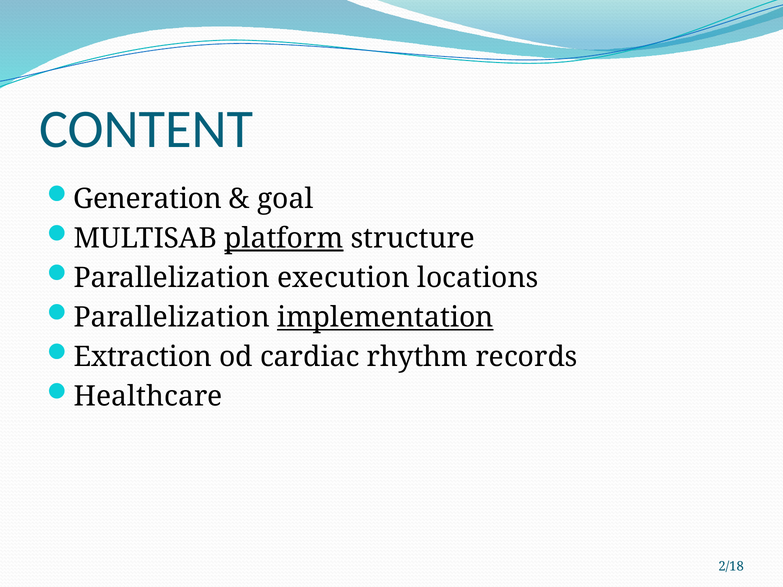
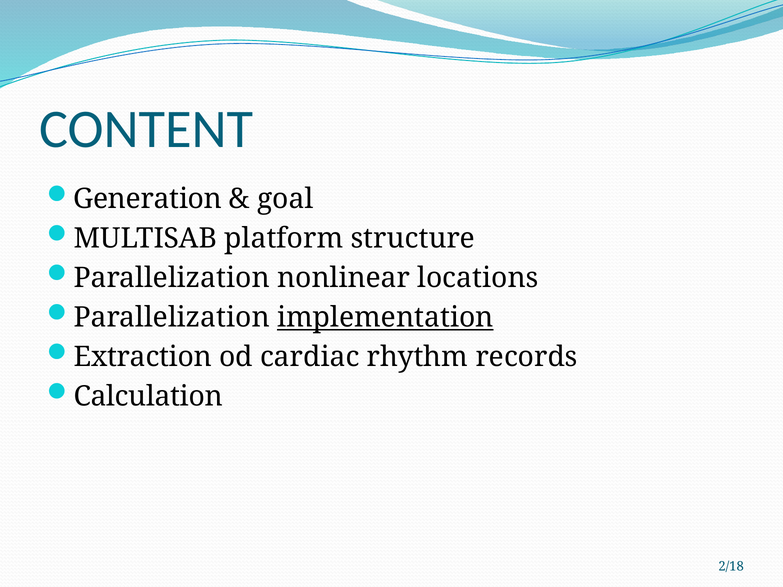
platform underline: present -> none
execution: execution -> nonlinear
Healthcare: Healthcare -> Calculation
